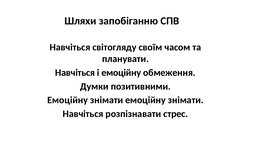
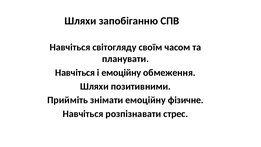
Думки at (94, 86): Думки -> Шляхи
Емоційну at (68, 100): Емоційну -> Прийміть
знімати емоційну знімати: знімати -> фізичне
